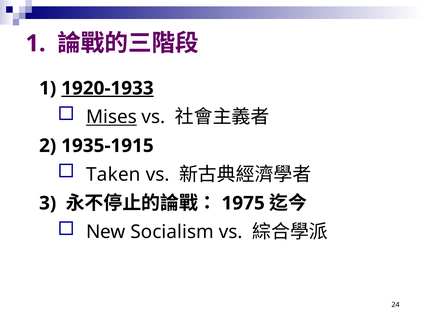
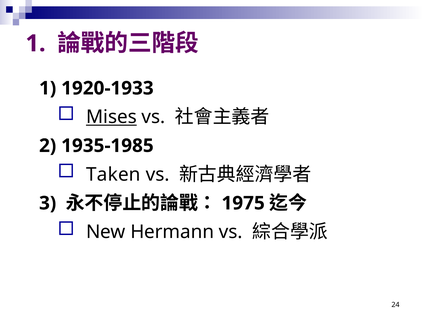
1920-1933 underline: present -> none
1935-1915: 1935-1915 -> 1935-1985
Socialism: Socialism -> Hermann
